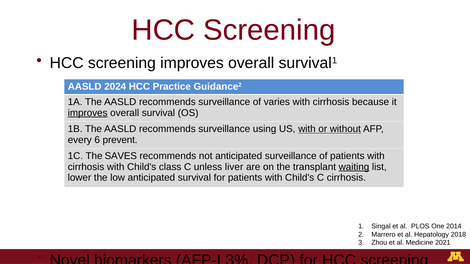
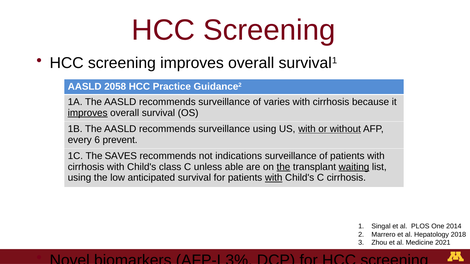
2024: 2024 -> 2058
not anticipated: anticipated -> indications
liver: liver -> able
the at (283, 167) underline: none -> present
lower at (79, 178): lower -> using
with at (274, 178) underline: none -> present
